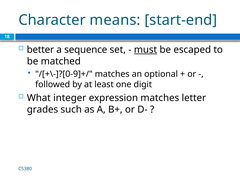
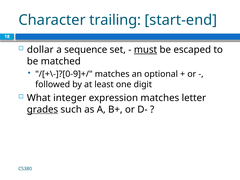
means: means -> trailing
better: better -> dollar
grades underline: none -> present
